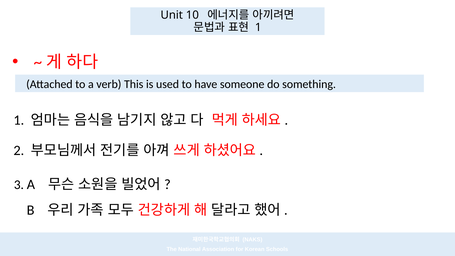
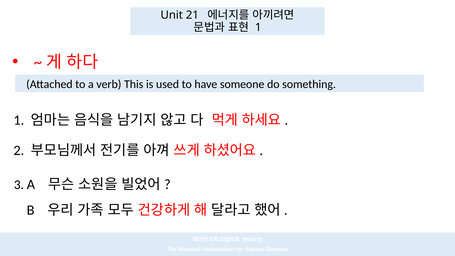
10: 10 -> 21
